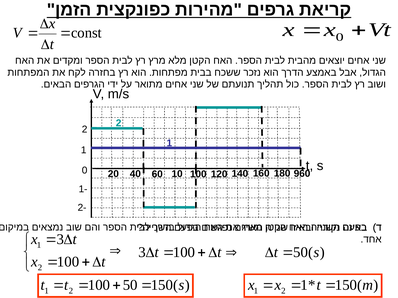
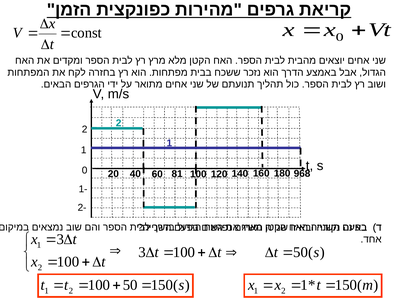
10: 10 -> 81
960: 960 -> 968
